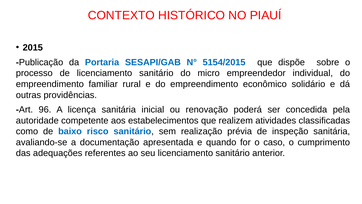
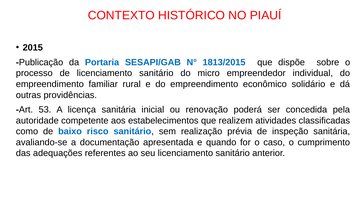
5154/2015: 5154/2015 -> 1813/2015
96: 96 -> 53
